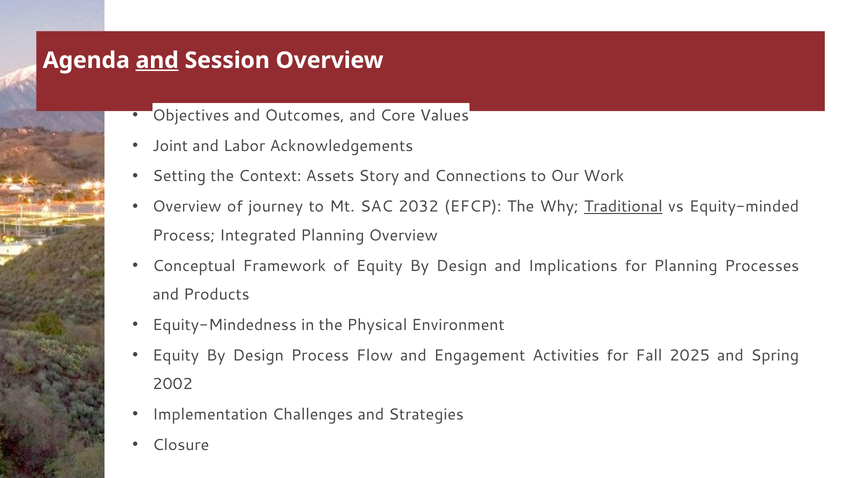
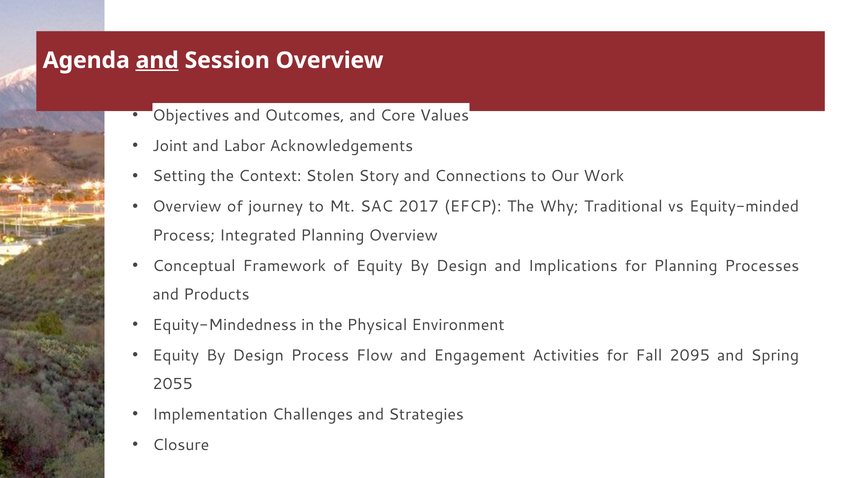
Assets: Assets -> Stolen
2032: 2032 -> 2017
Traditional underline: present -> none
2025: 2025 -> 2095
2002: 2002 -> 2055
